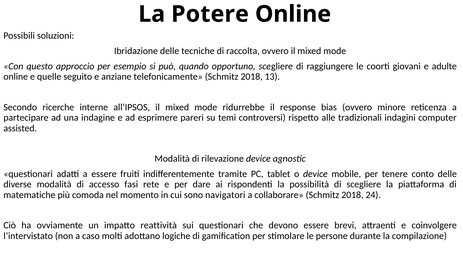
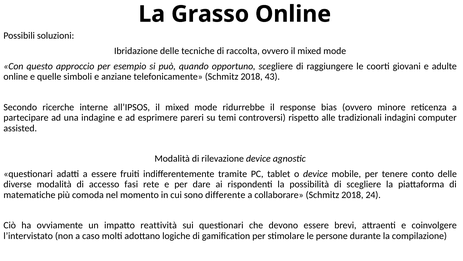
Potere: Potere -> Grasso
seguito: seguito -> simboli
13: 13 -> 43
navigatori: navigatori -> differente
